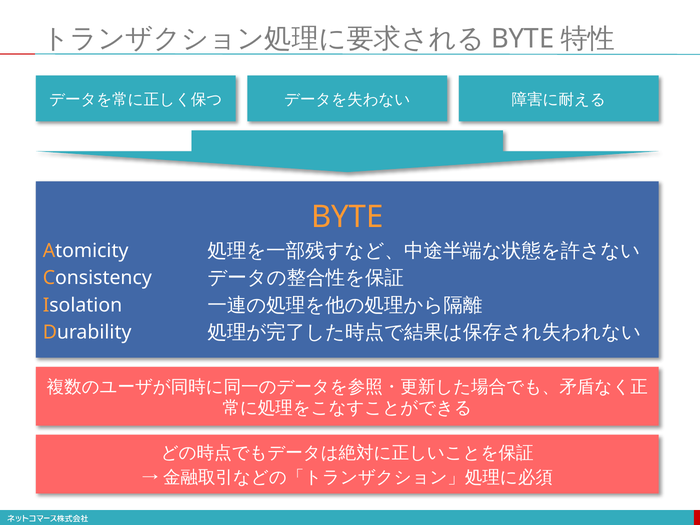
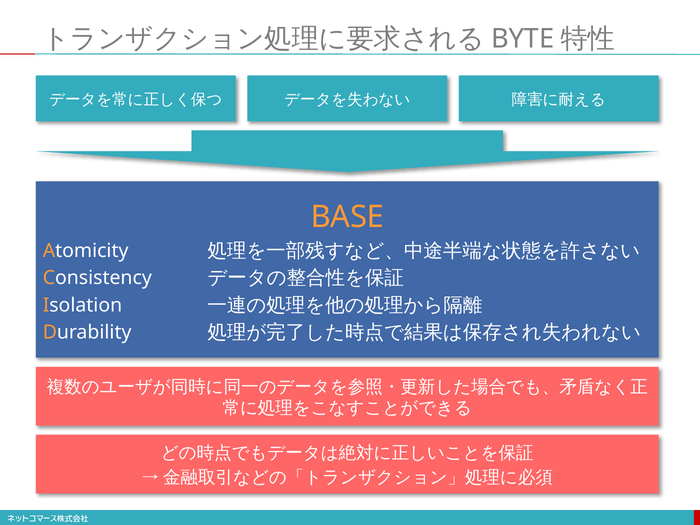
BYTE at (347, 217): BYTE -> BASE
